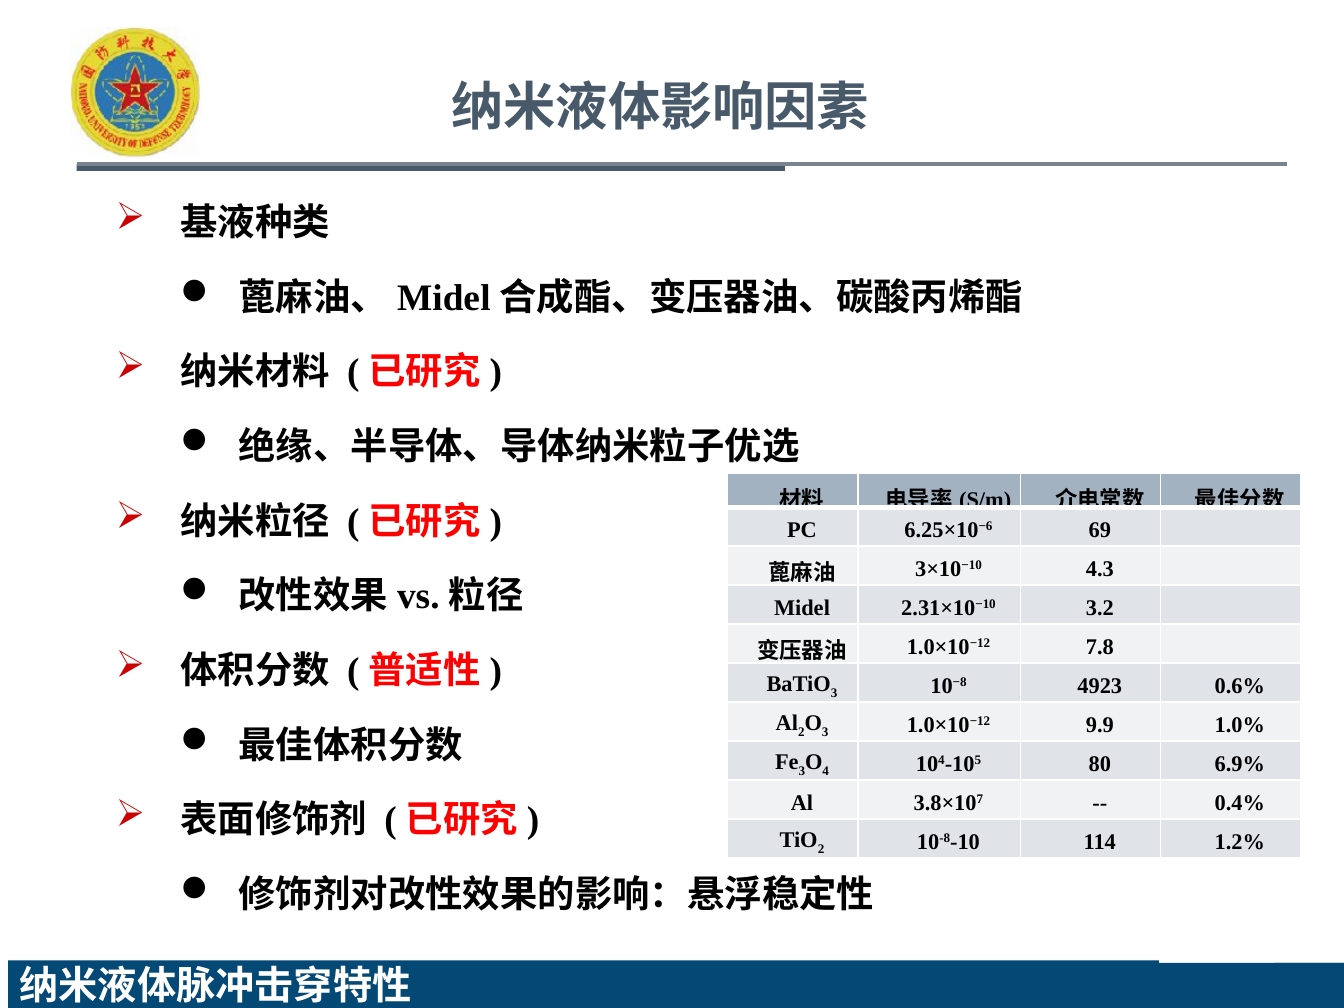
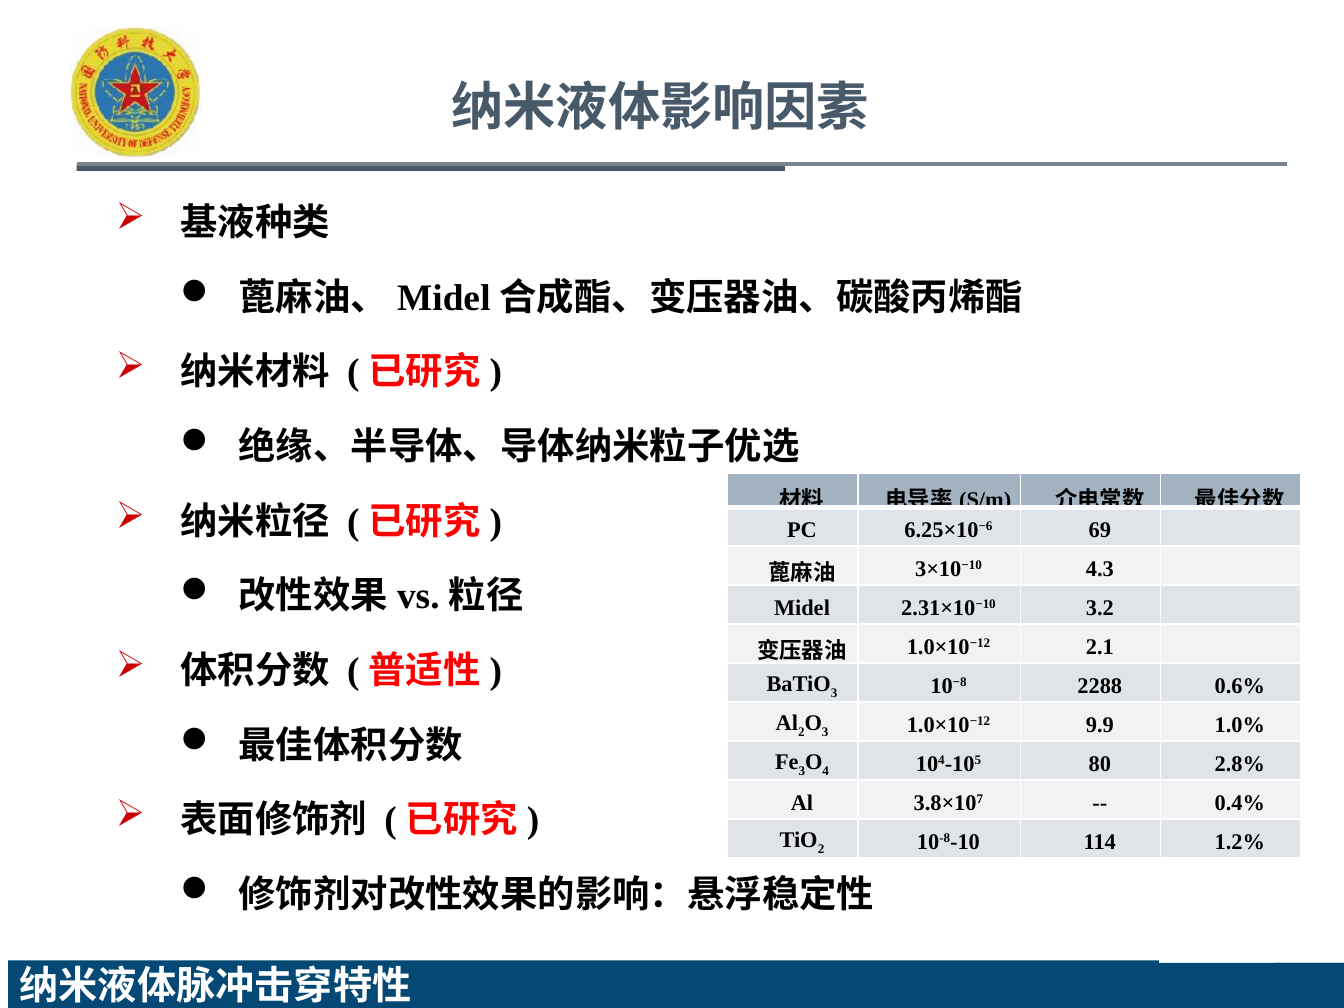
7.8: 7.8 -> 2.1
4923: 4923 -> 2288
6.9%: 6.9% -> 2.8%
